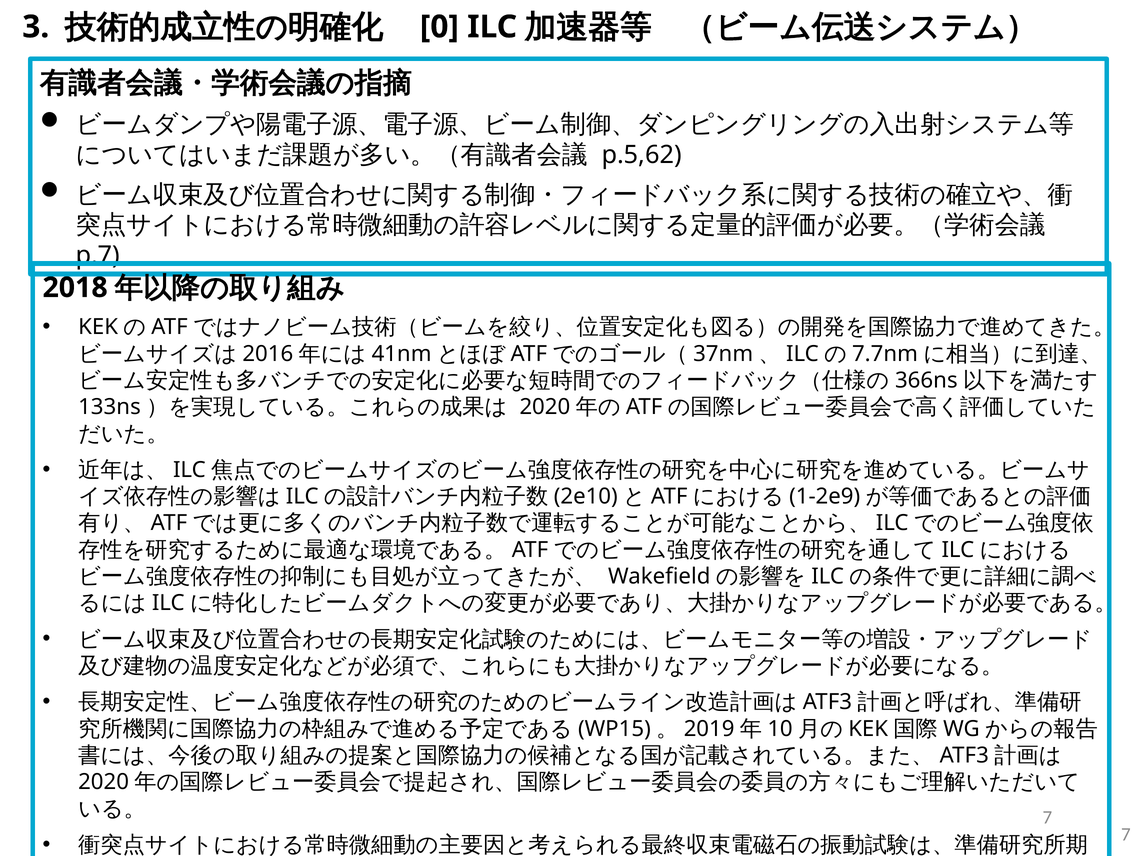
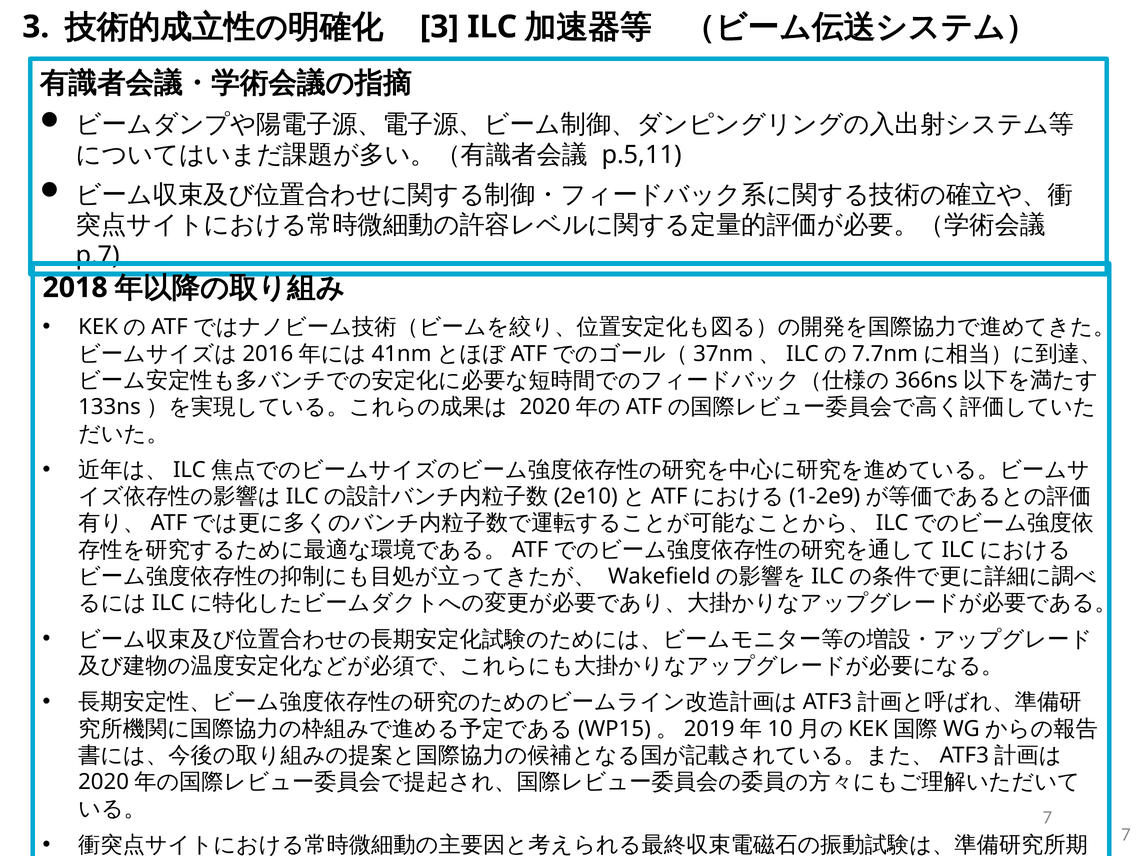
0 at (439, 27): 0 -> 3
p.5,62: p.5,62 -> p.5,11
